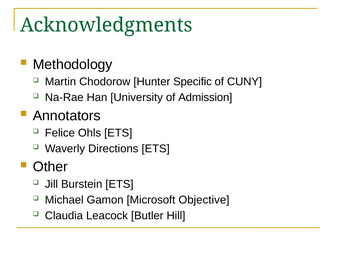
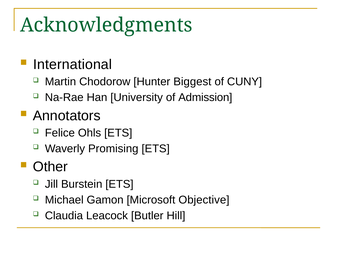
Methodology: Methodology -> International
Specific: Specific -> Biggest
Directions: Directions -> Promising
